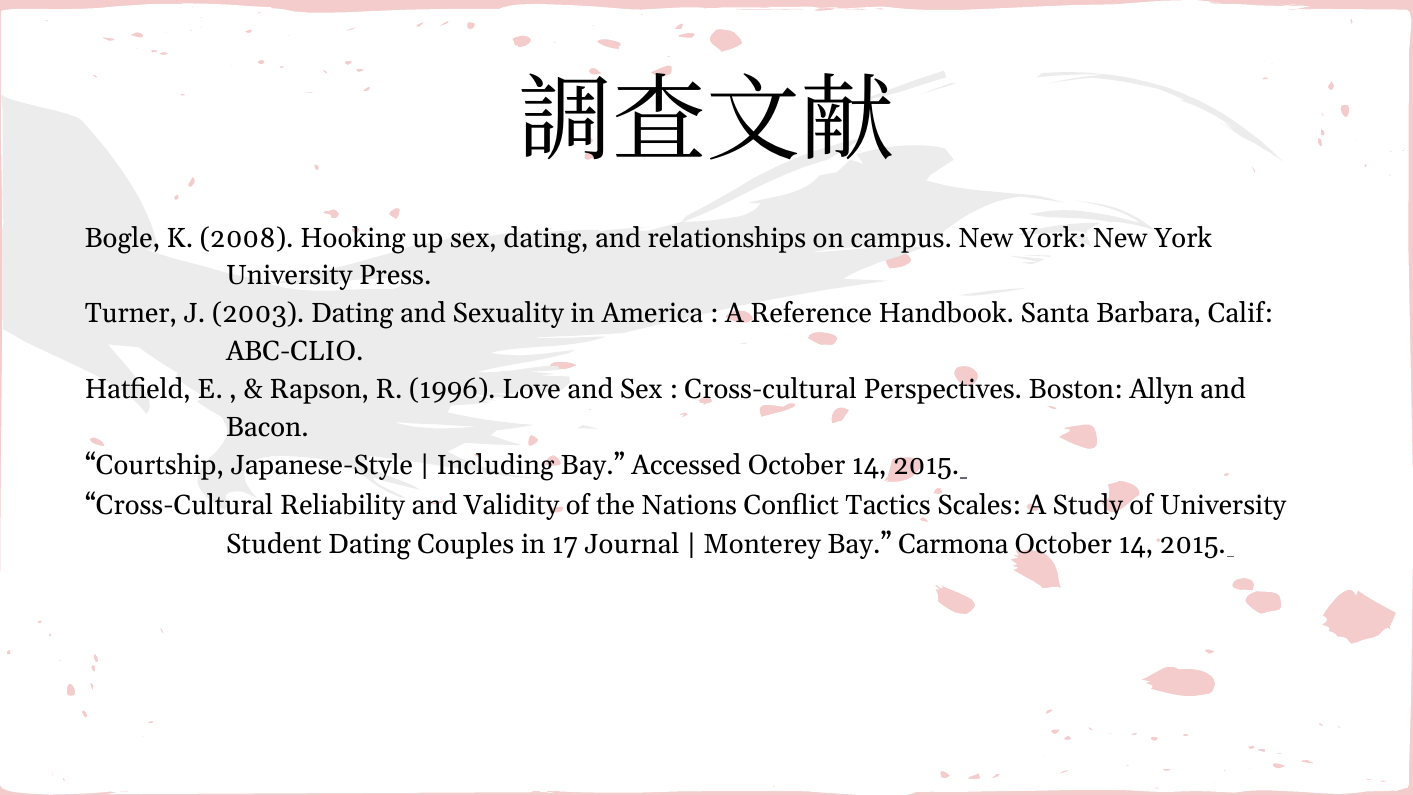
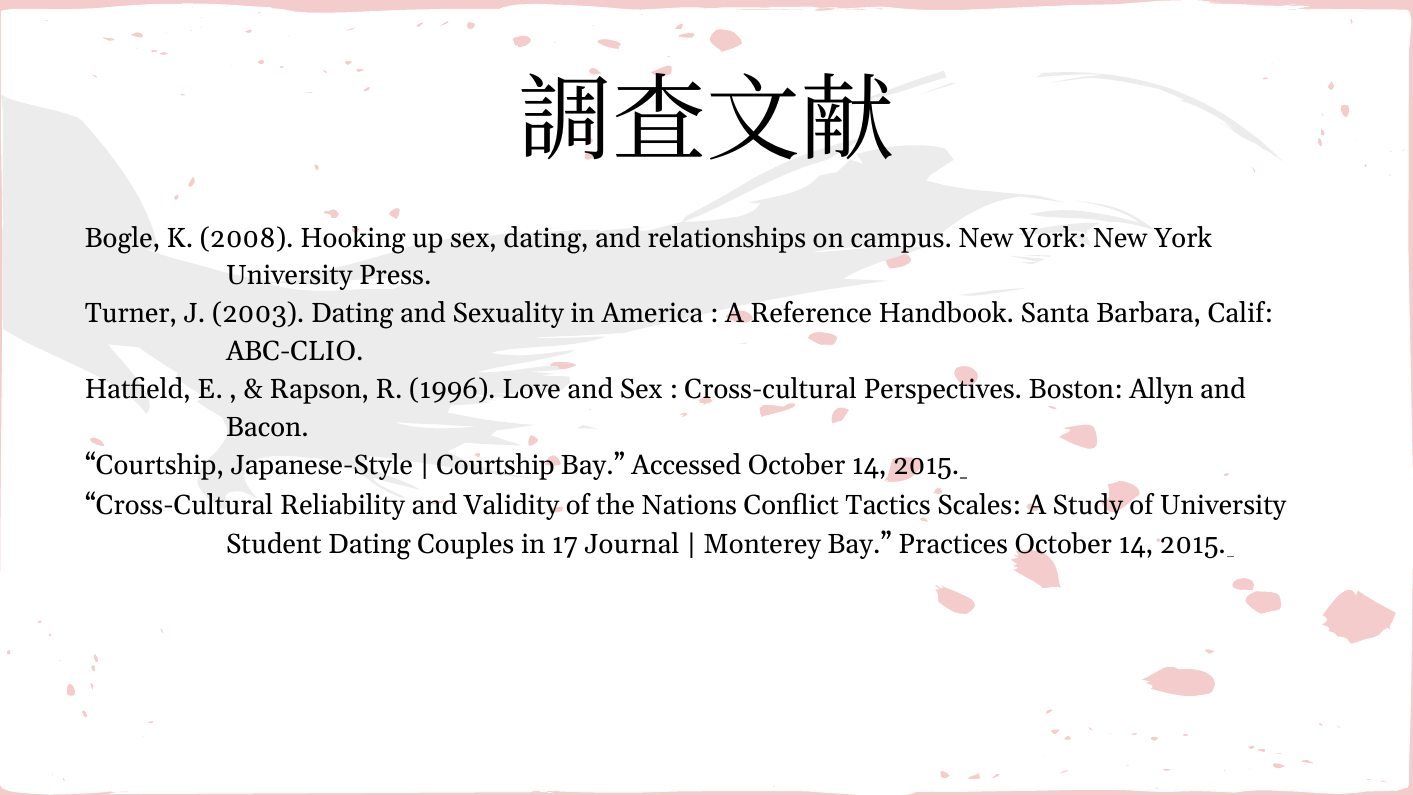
Including at (495, 466): Including -> Courtship
Carmona: Carmona -> Practices
